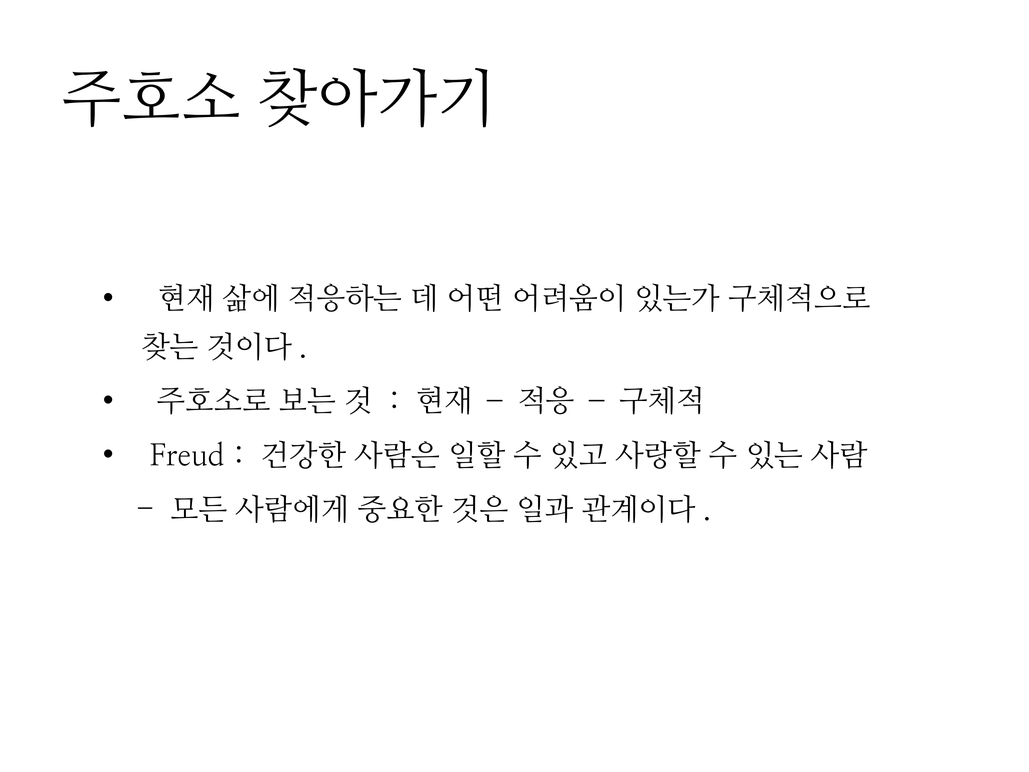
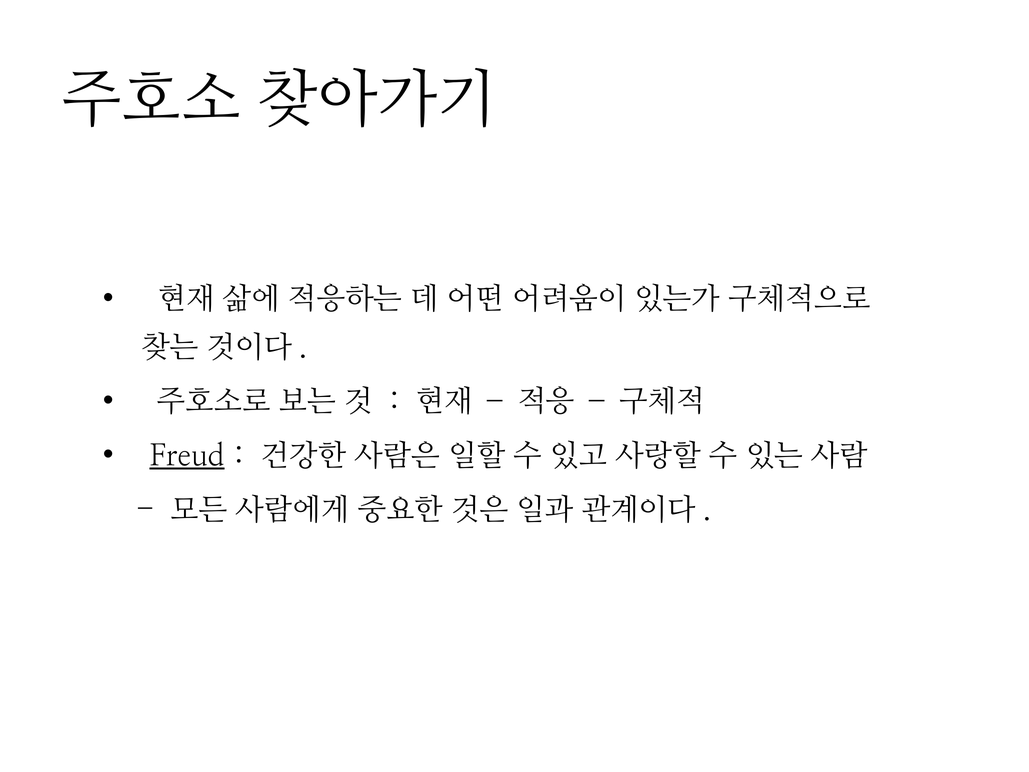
Freud underline: none -> present
